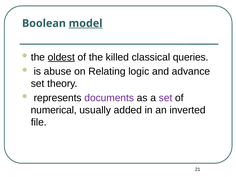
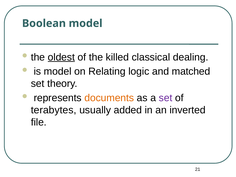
model at (86, 23) underline: present -> none
queries: queries -> dealing
is abuse: abuse -> model
advance: advance -> matched
documents colour: purple -> orange
numerical: numerical -> terabytes
